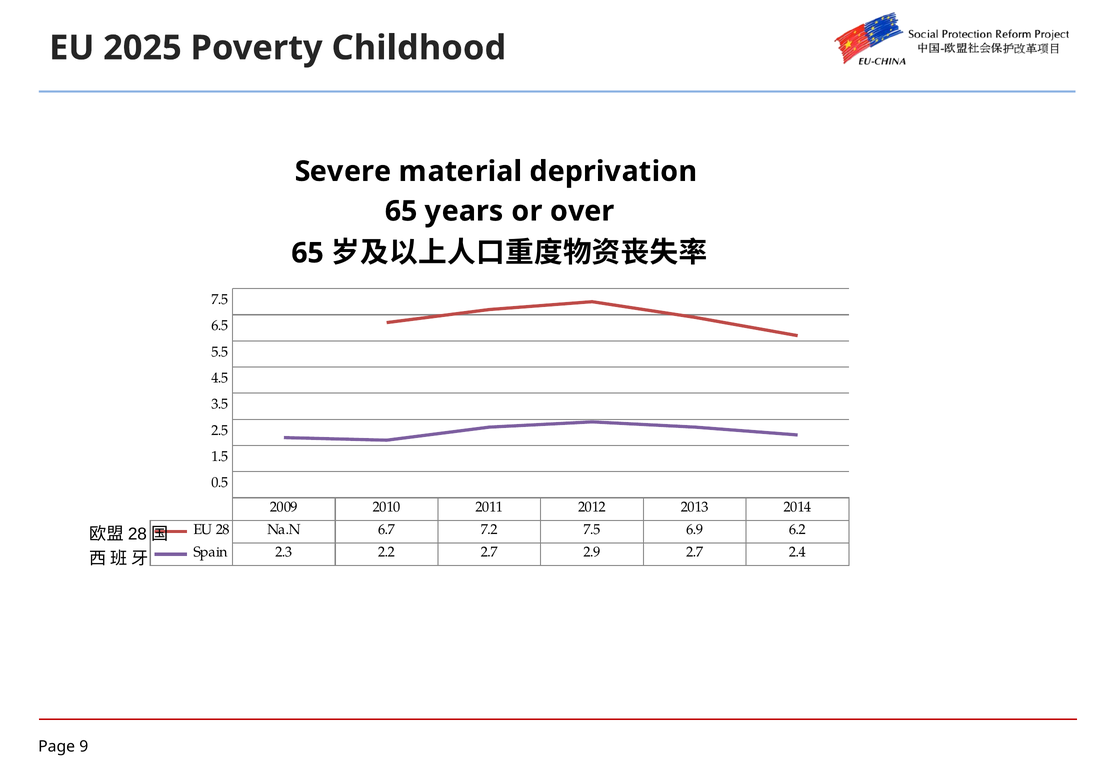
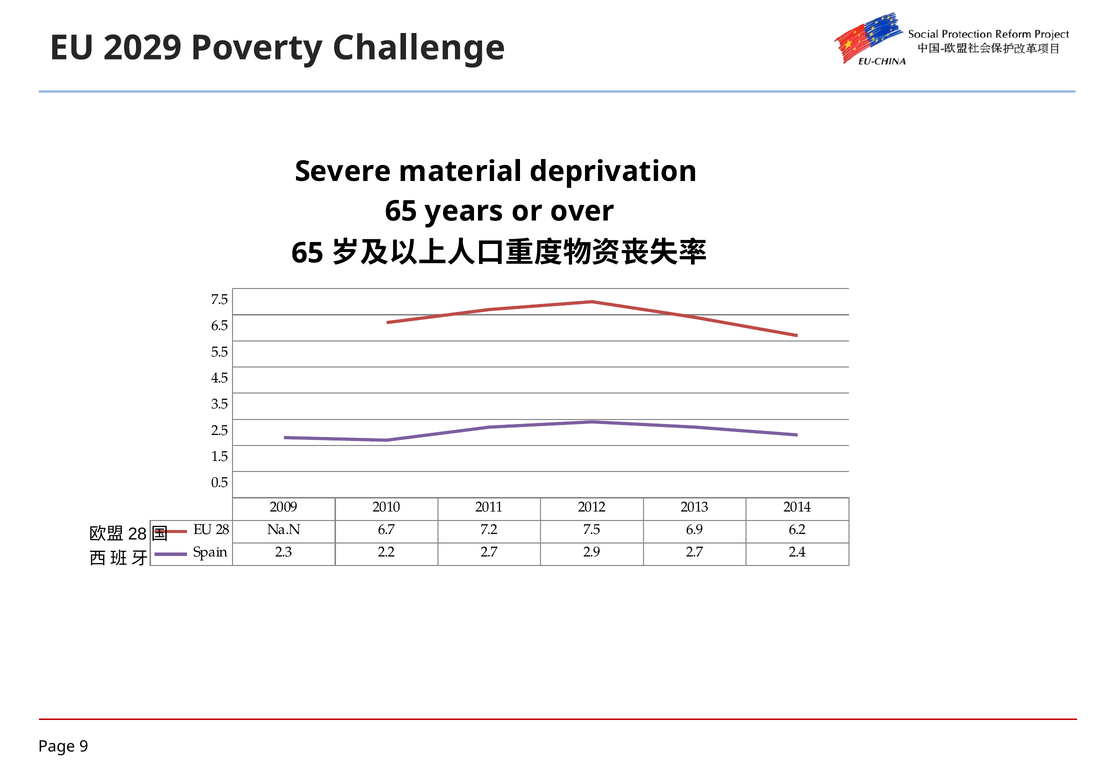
2025: 2025 -> 2029
Childhood: Childhood -> Challenge
